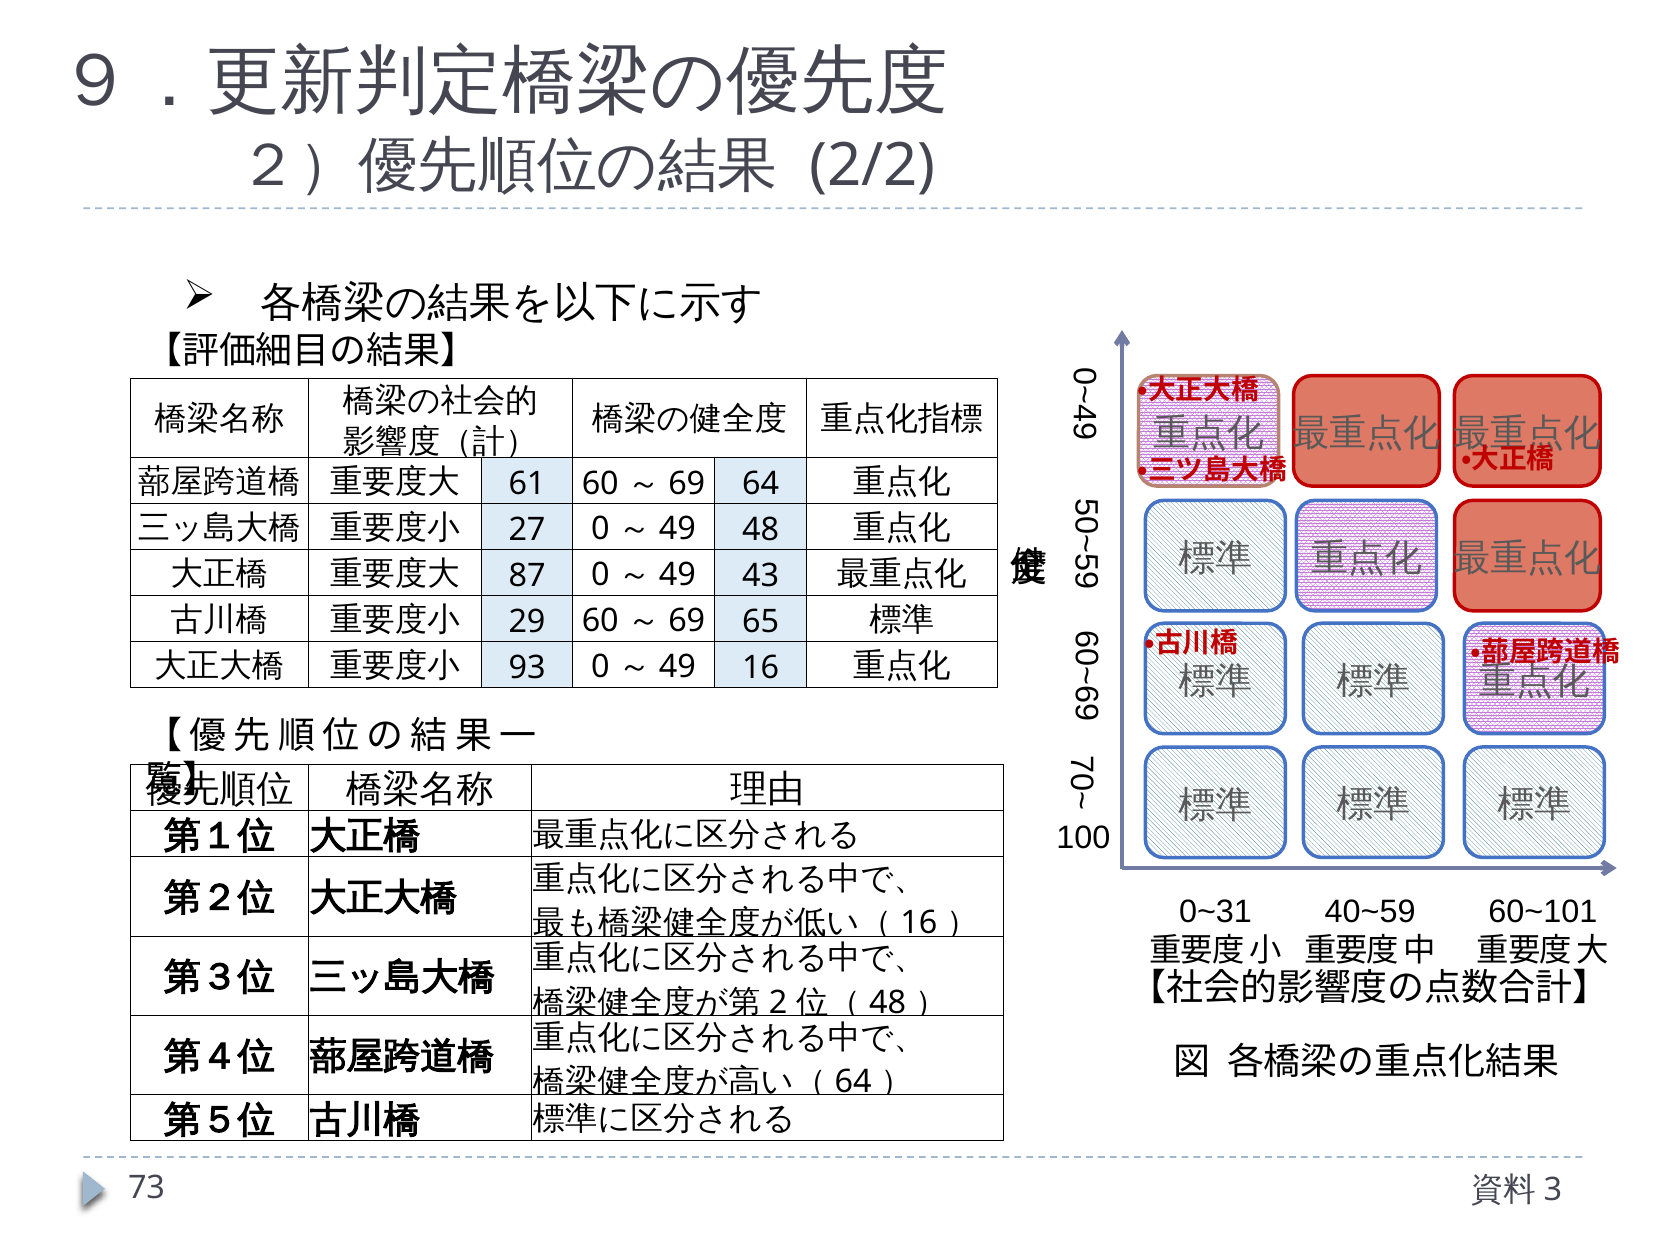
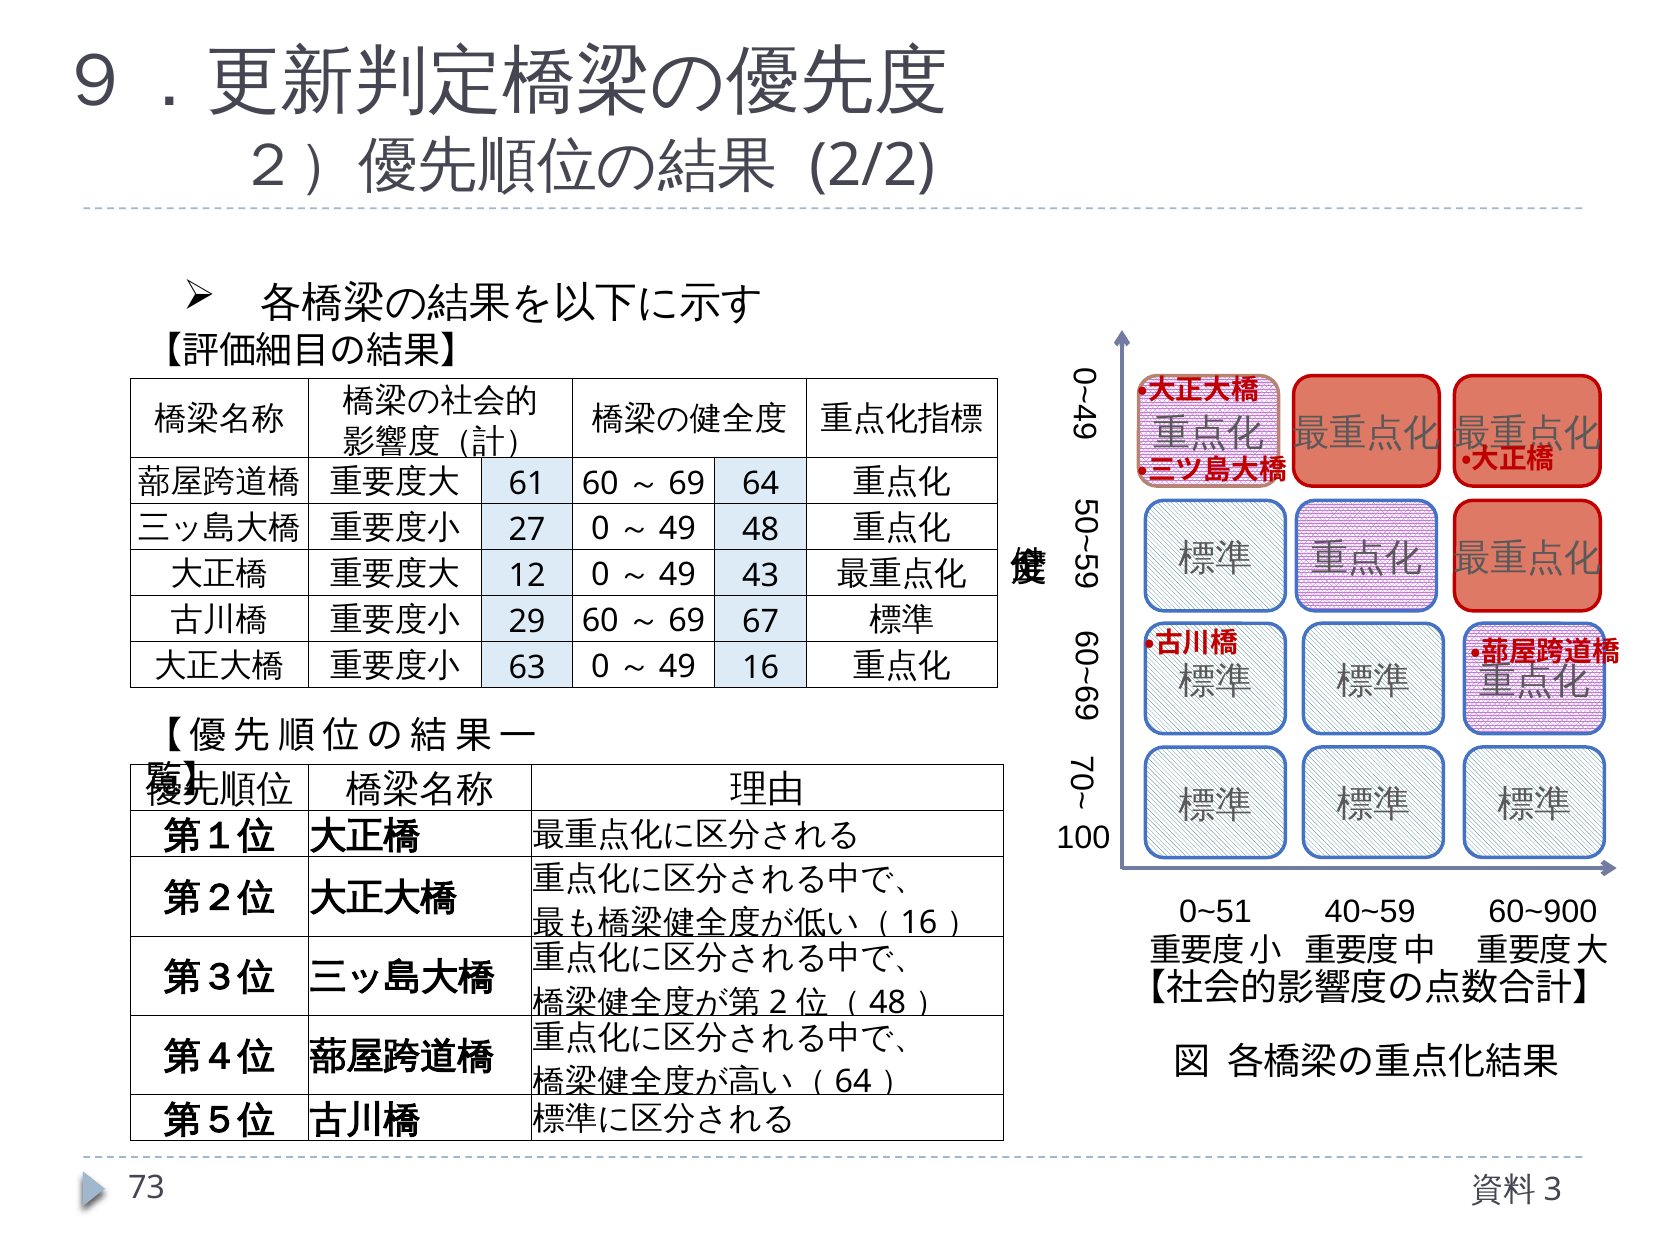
87: 87 -> 12
65: 65 -> 67
93: 93 -> 63
0~31: 0~31 -> 0~51
60~101: 60~101 -> 60~900
